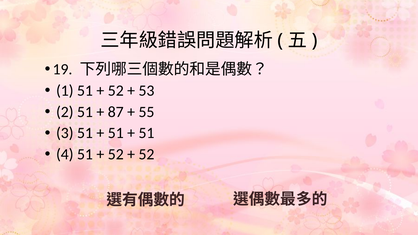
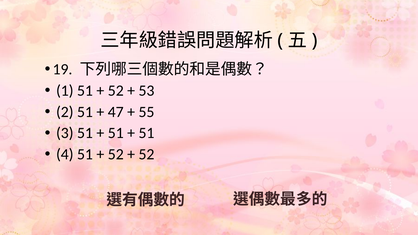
87: 87 -> 47
